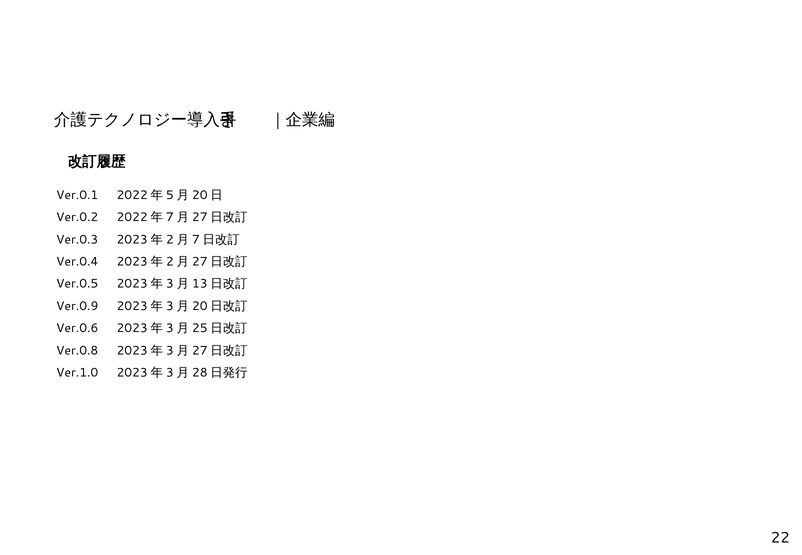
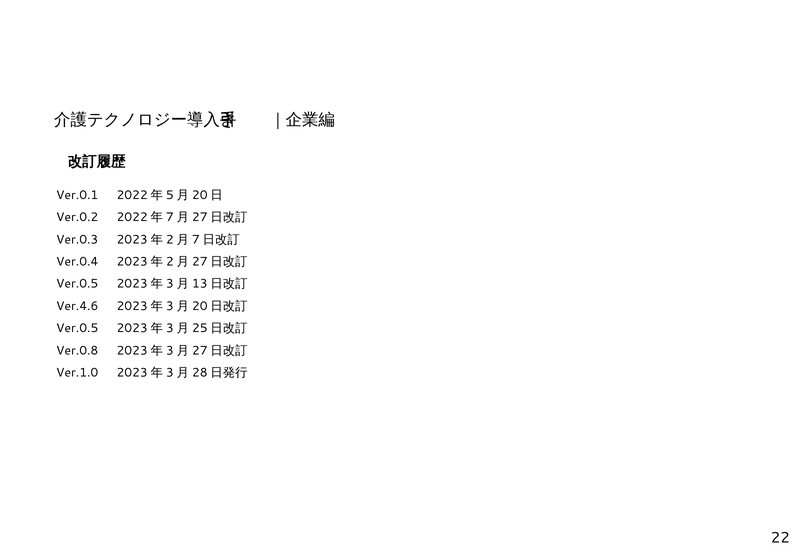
Ver.0.9: Ver.0.9 -> Ver.4.6
Ver.0.6 at (77, 328): Ver.0.6 -> Ver.0.5
